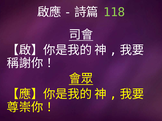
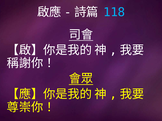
118 colour: light green -> light blue
